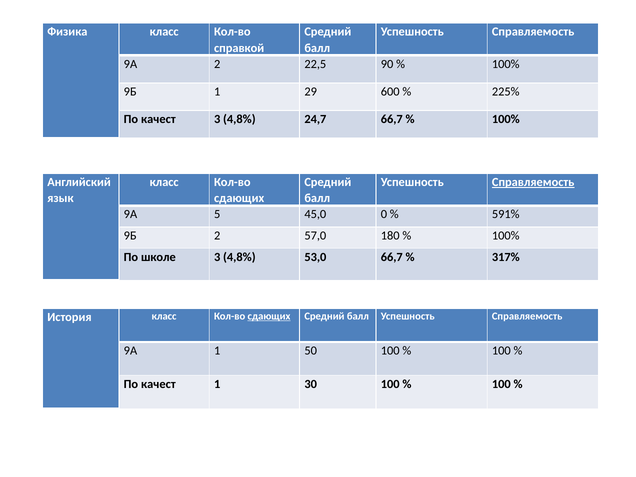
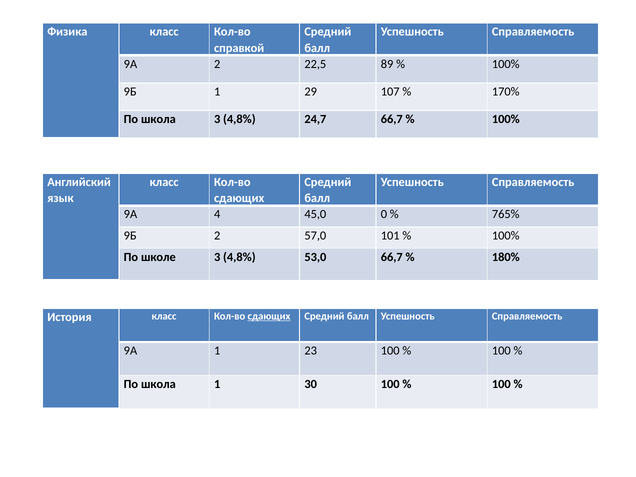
90: 90 -> 89
600: 600 -> 107
225%: 225% -> 170%
качест at (158, 119): качест -> школа
Справляемость at (533, 182) underline: present -> none
5: 5 -> 4
591%: 591% -> 765%
180: 180 -> 101
317%: 317% -> 180%
50: 50 -> 23
качест at (158, 384): качест -> школа
